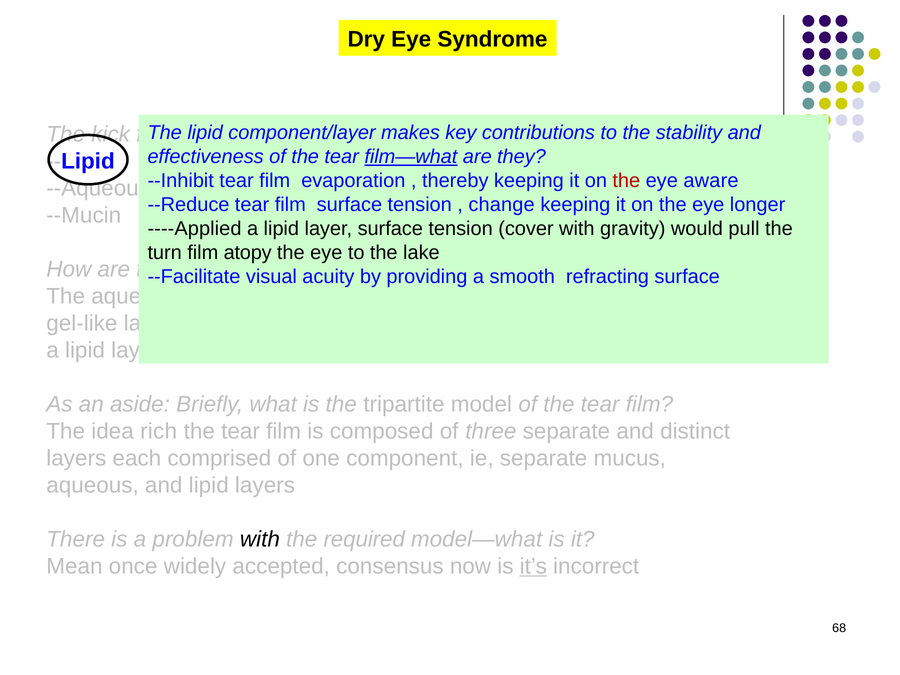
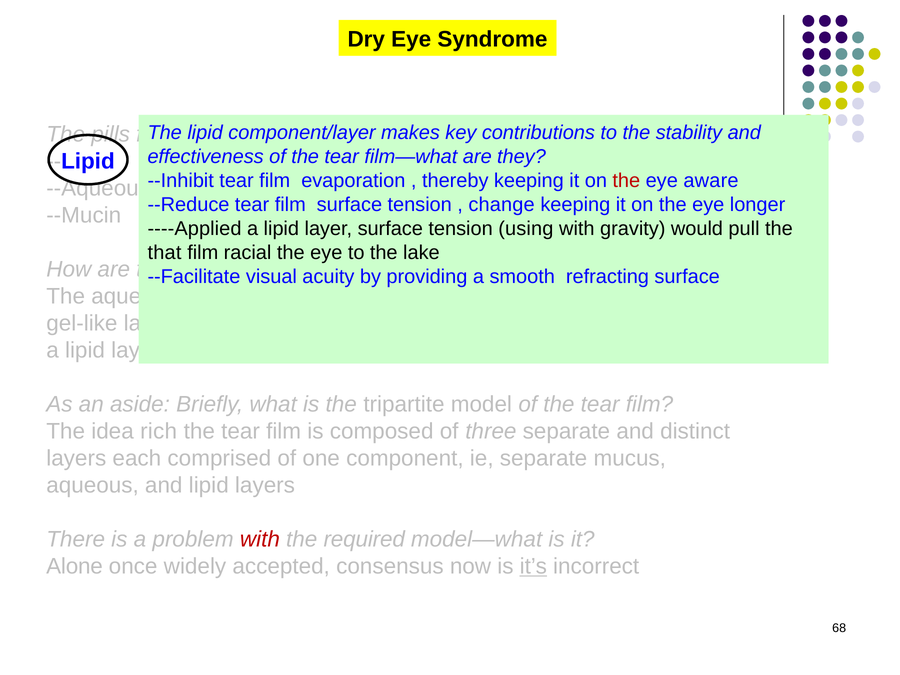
kick: kick -> pills
film—what underline: present -> none
cover: cover -> using
turn at (165, 253): turn -> that
atopy: atopy -> racial
with at (260, 539) colour: black -> red
Mean: Mean -> Alone
